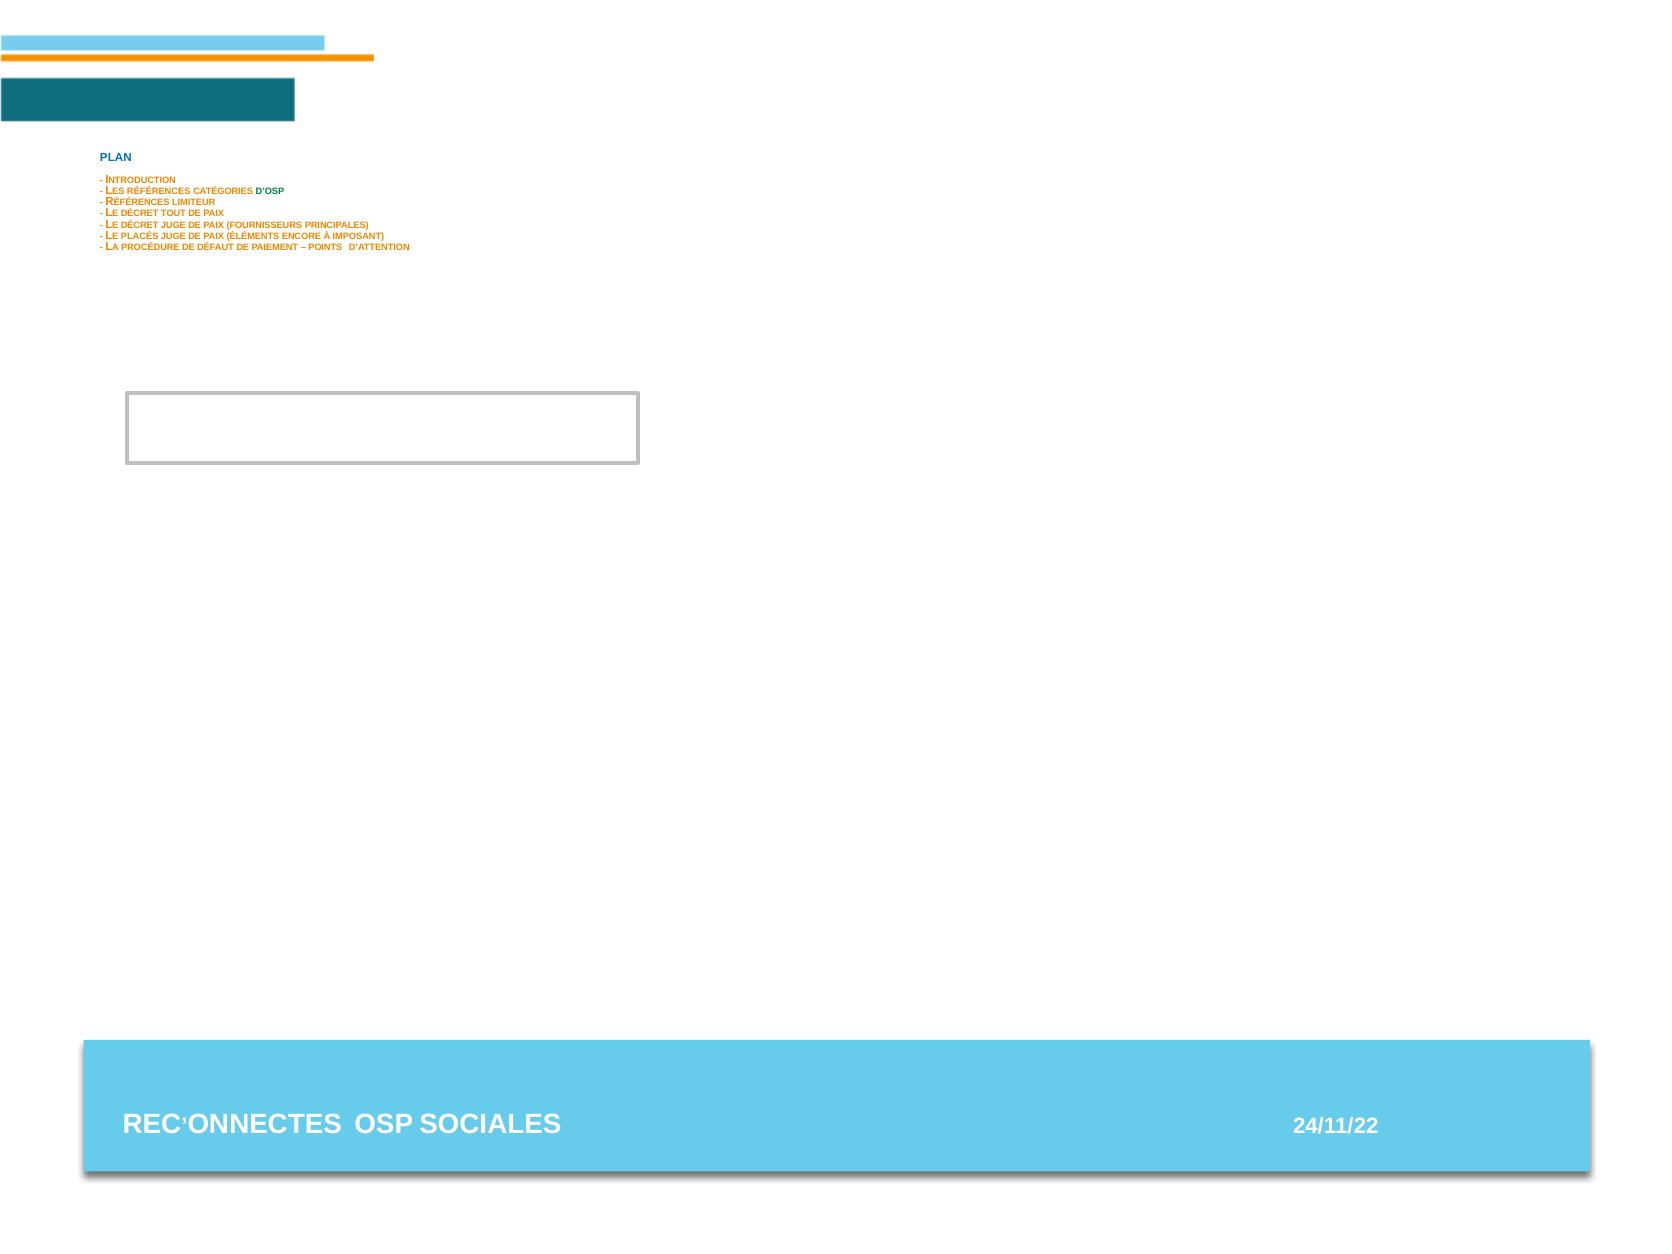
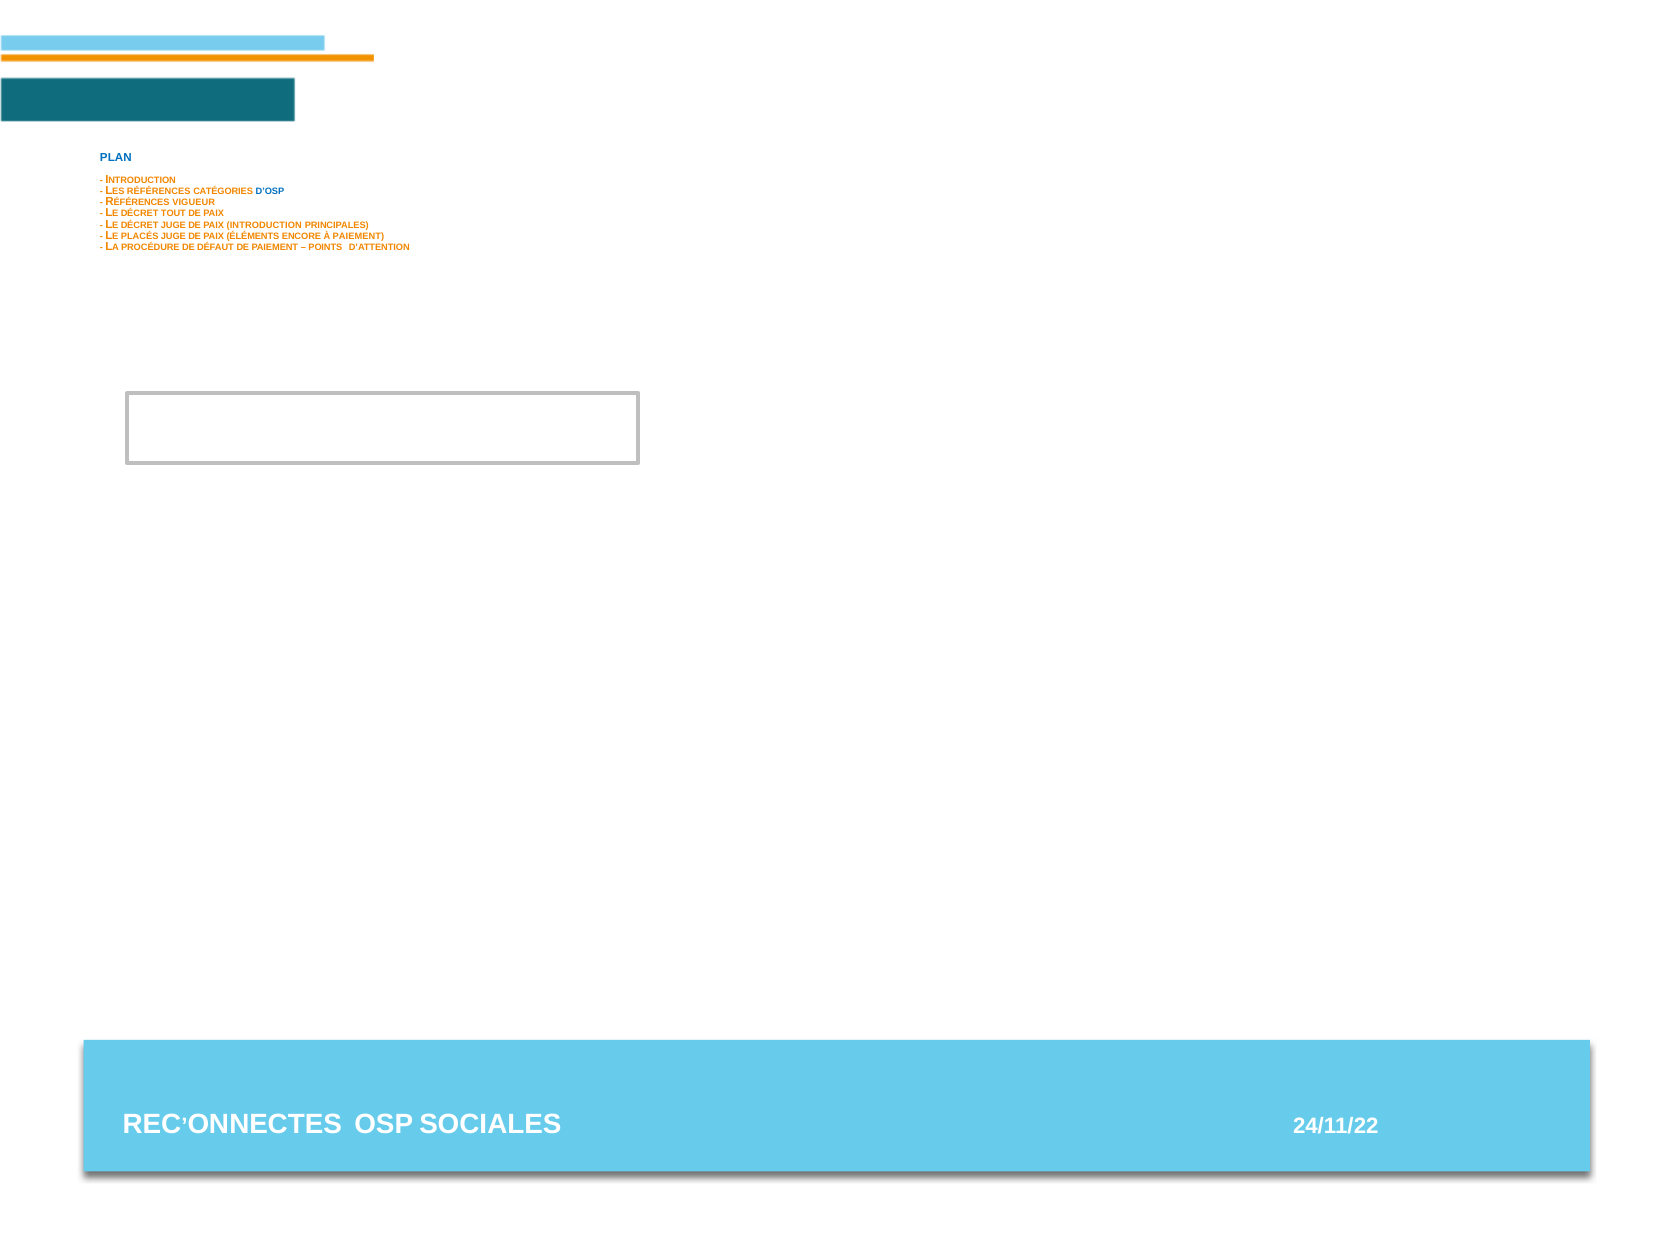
D’OSP colour: green -> blue
LIMITEUR: LIMITEUR -> VIGUEUR
PAIX FOURNISSEURS: FOURNISSEURS -> INTRODUCTION
À IMPOSANT: IMPOSANT -> PAIEMENT
